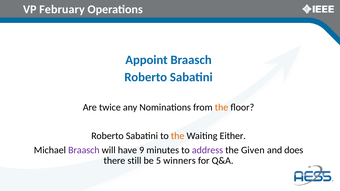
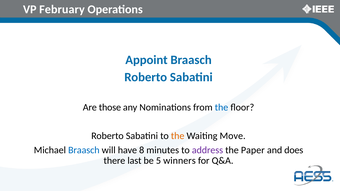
twice: twice -> those
the at (222, 107) colour: orange -> blue
Either: Either -> Move
Braasch at (84, 150) colour: purple -> blue
9: 9 -> 8
Given: Given -> Paper
still: still -> last
